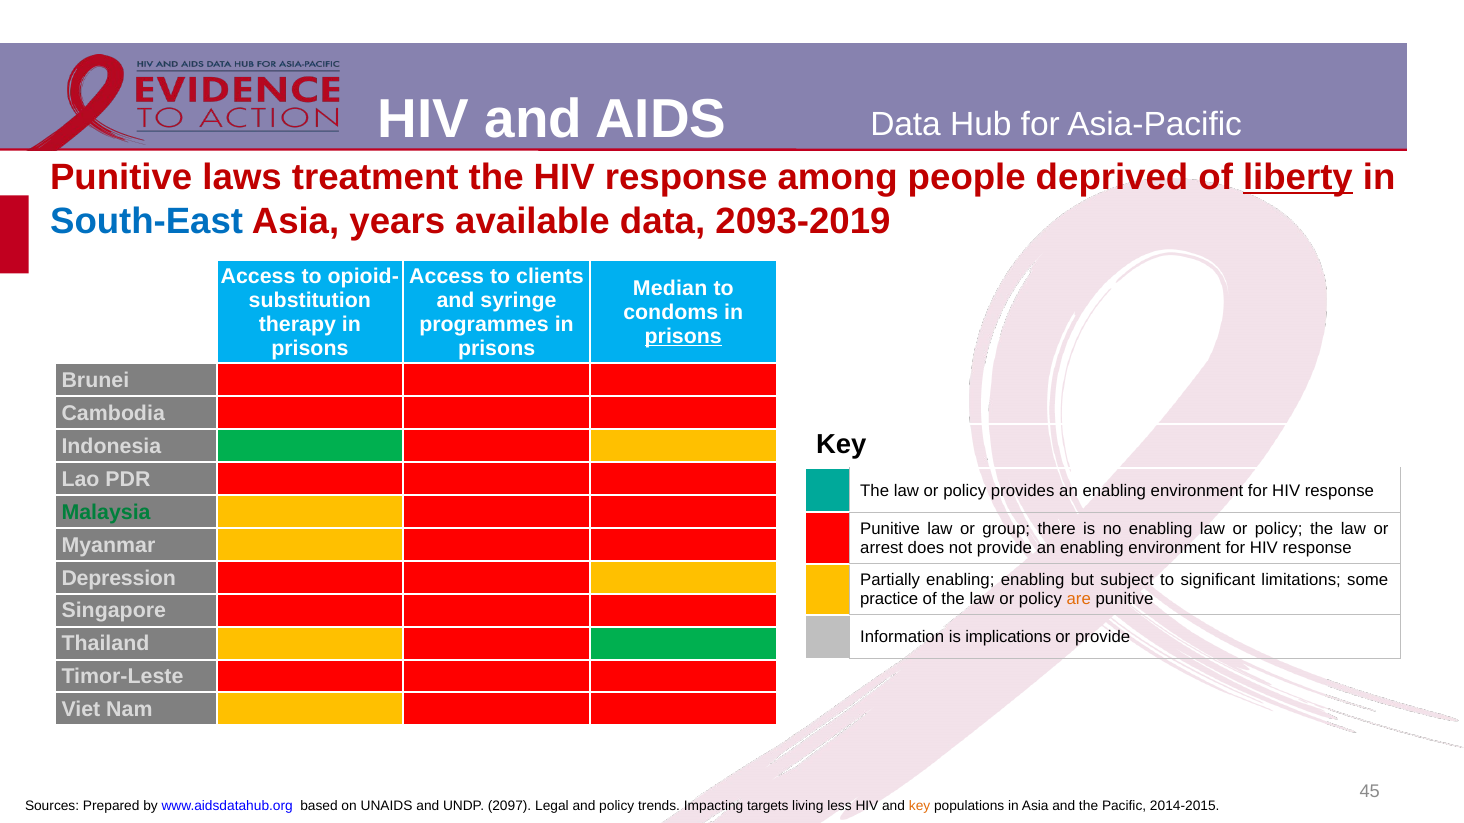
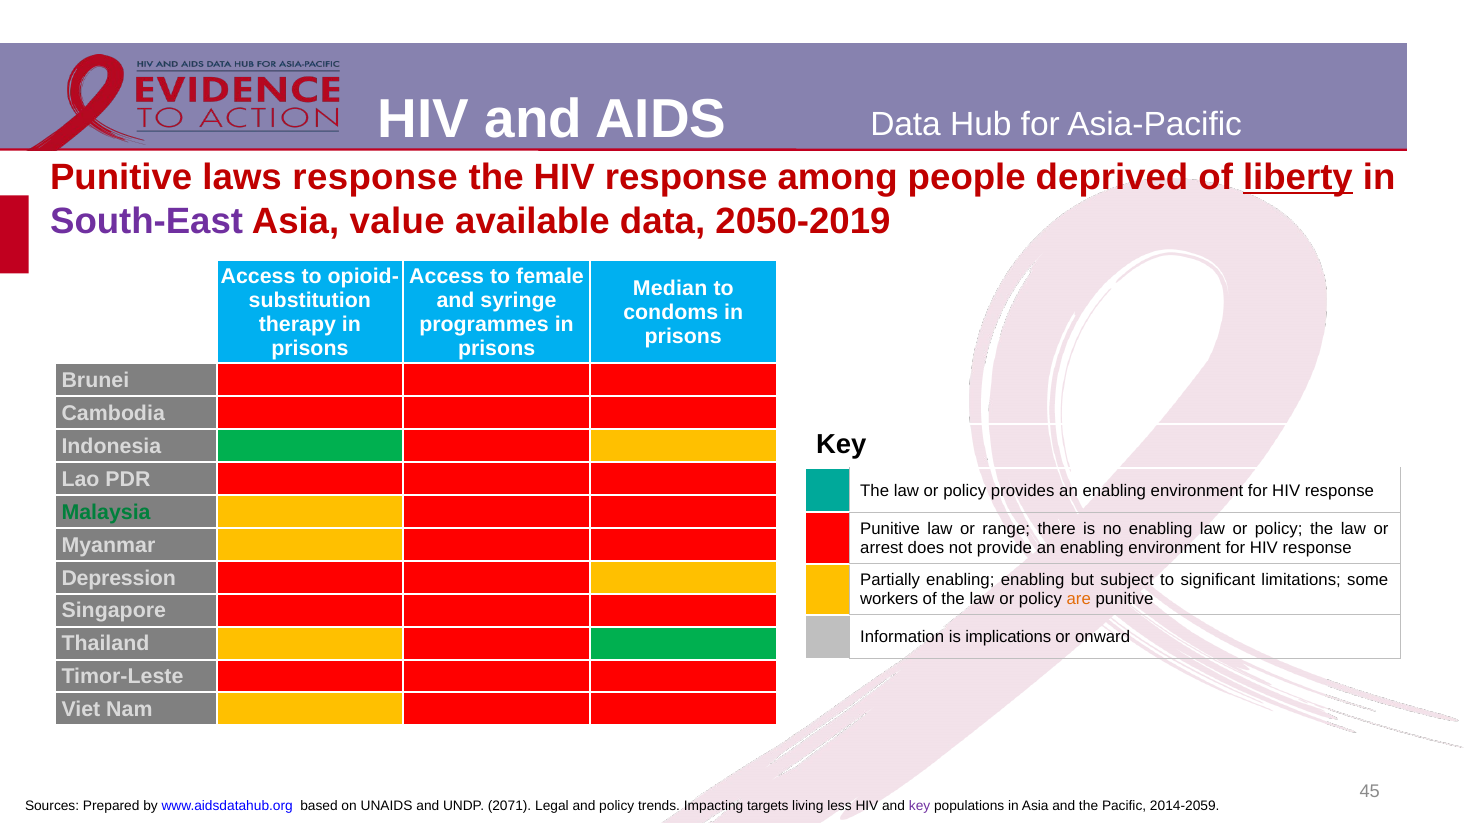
laws treatment: treatment -> response
South-East colour: blue -> purple
years: years -> value
2093-2019: 2093-2019 -> 2050-2019
clients: clients -> female
prisons at (683, 337) underline: present -> none
group: group -> range
practice: practice -> workers
or provide: provide -> onward
2097: 2097 -> 2071
key at (920, 807) colour: orange -> purple
2014-2015: 2014-2015 -> 2014-2059
